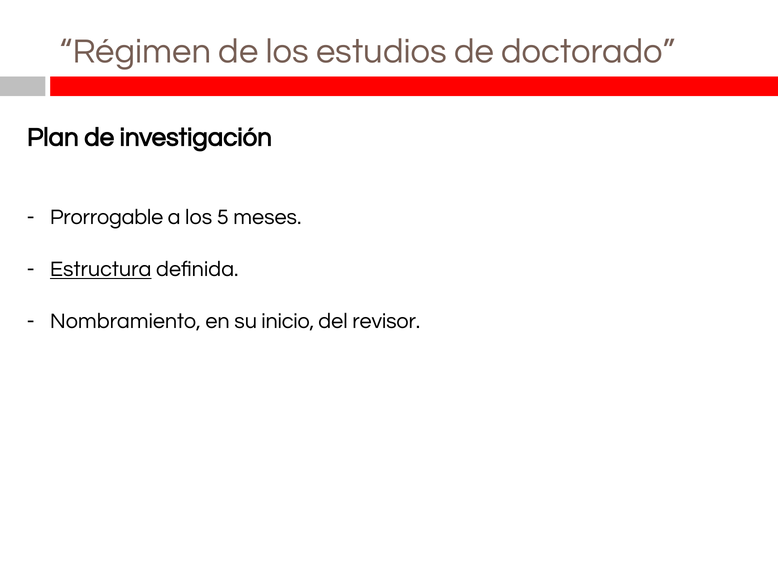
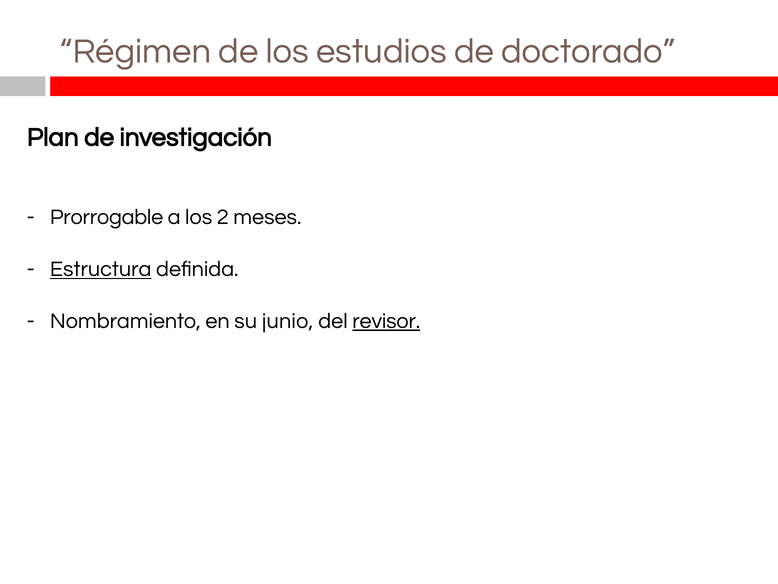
5: 5 -> 2
inicio: inicio -> junio
revisor underline: none -> present
